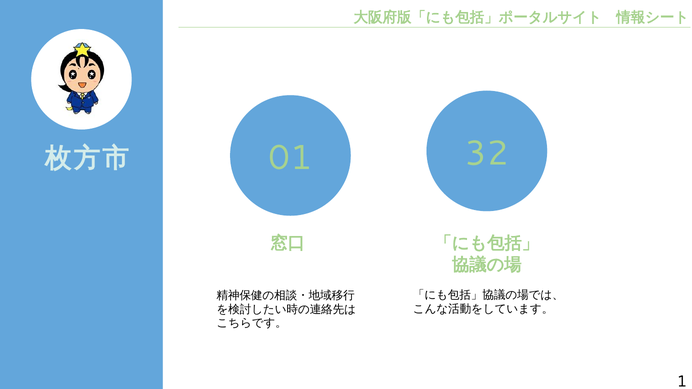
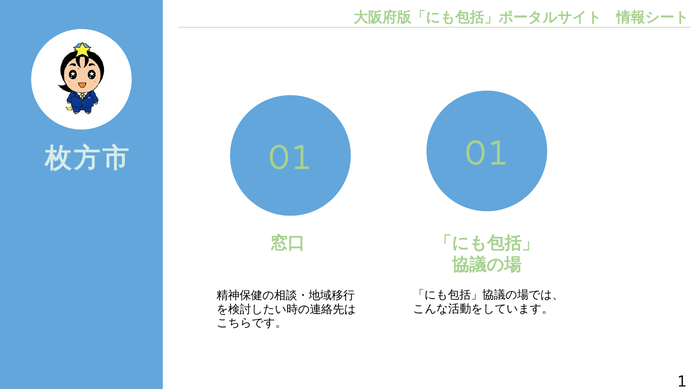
32 at (487, 153): 32 -> 01
